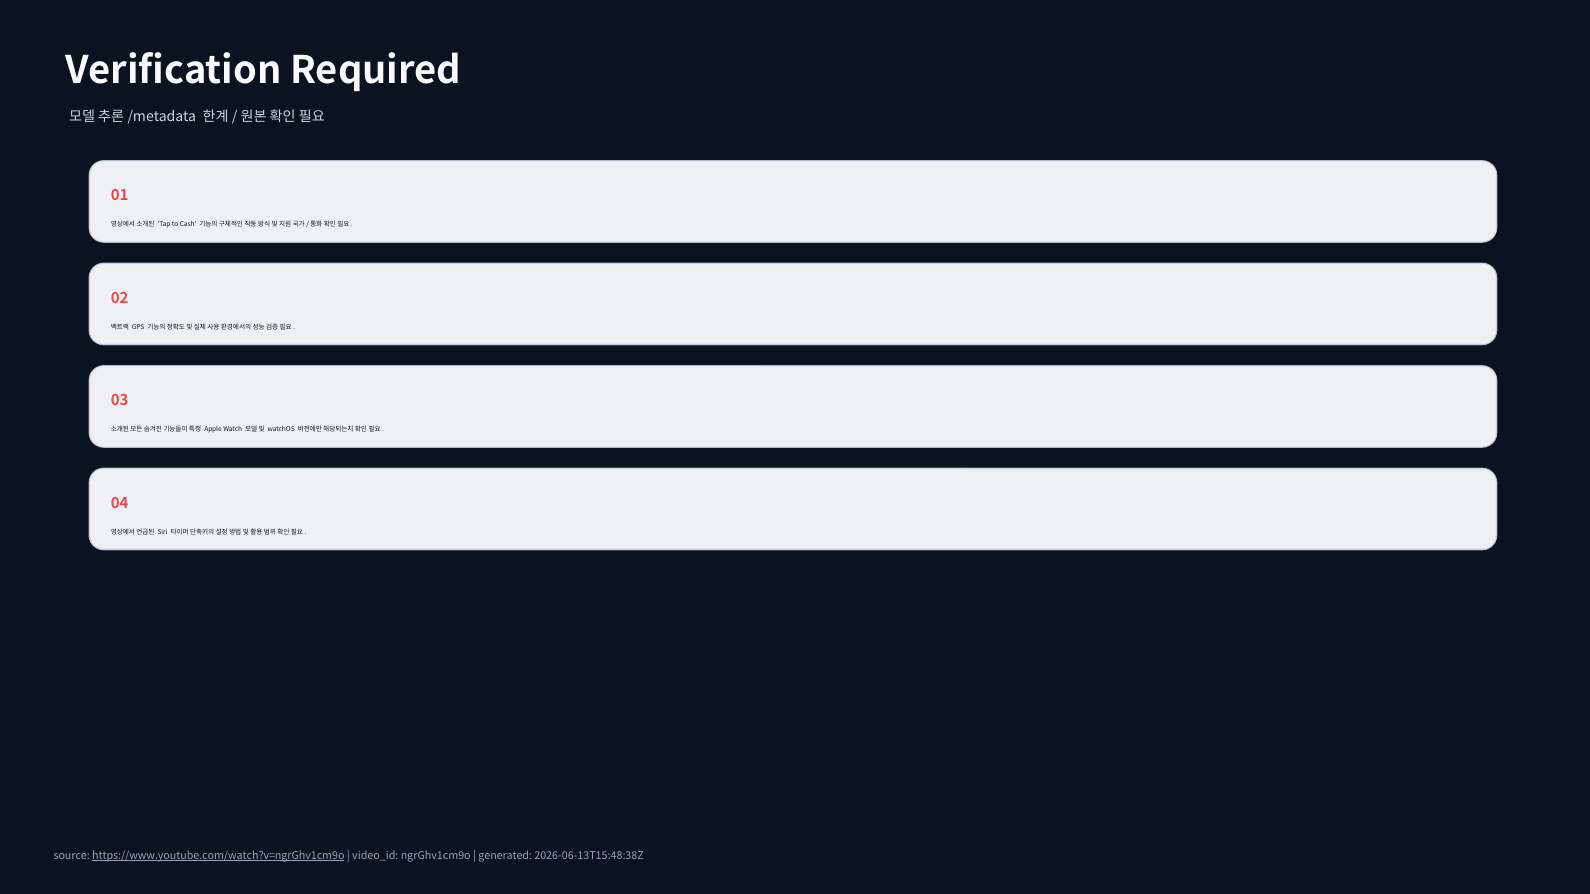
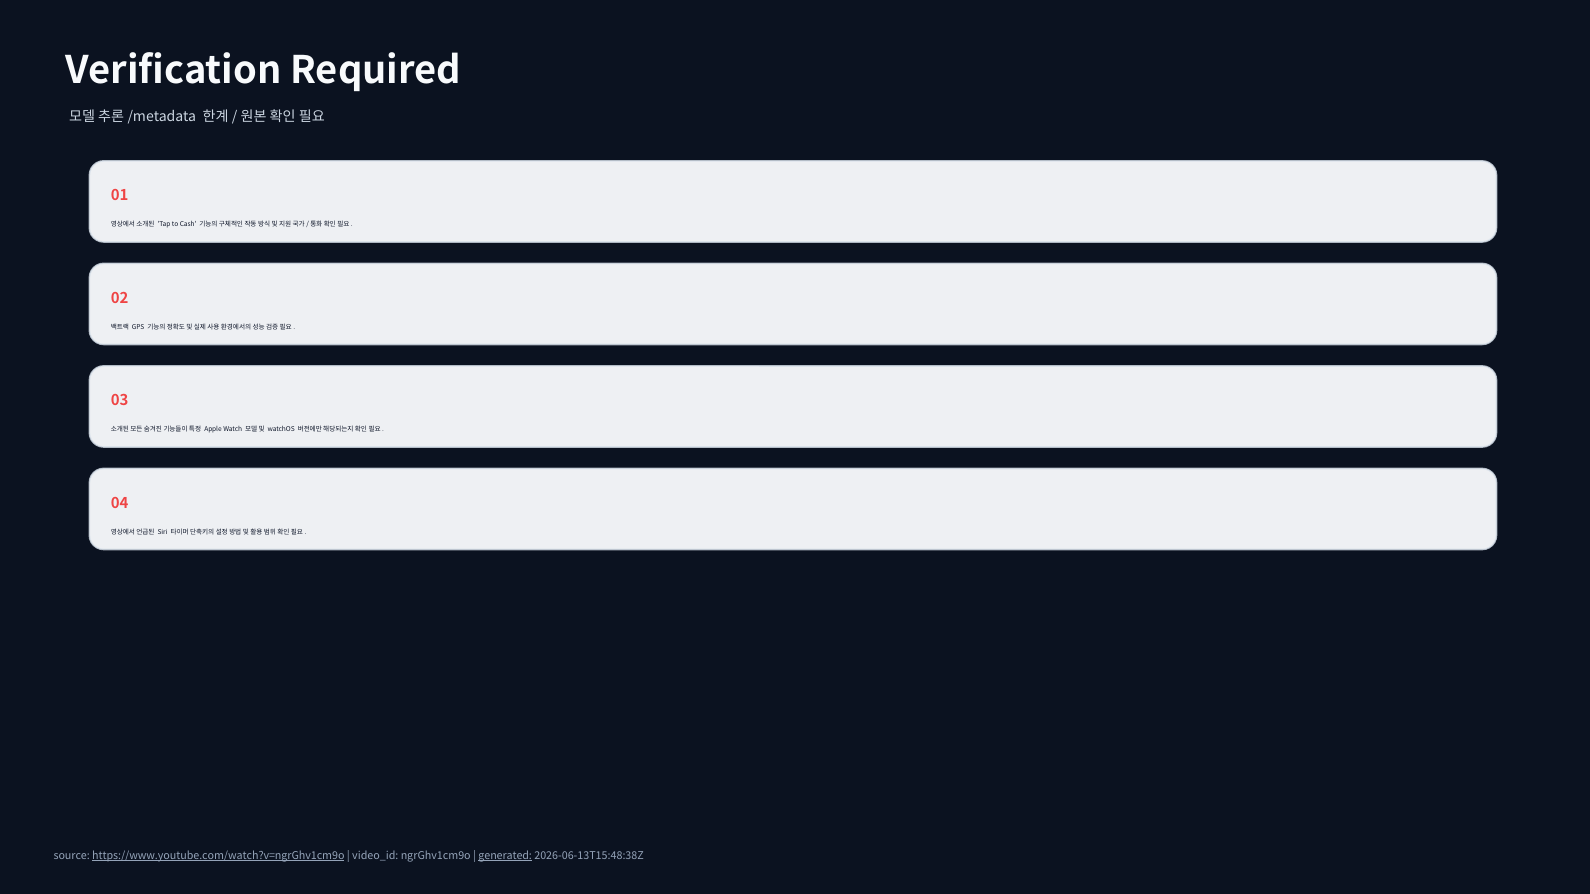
generated underline: none -> present
